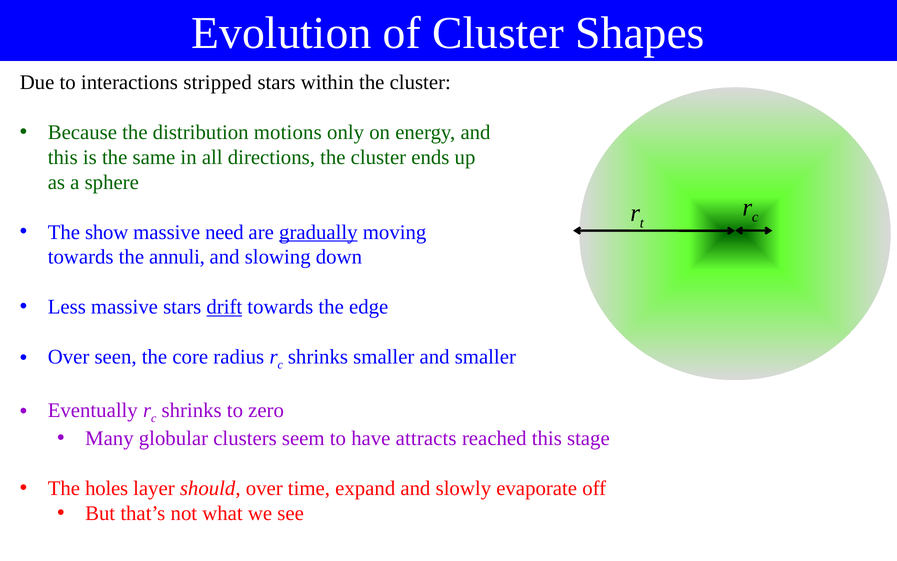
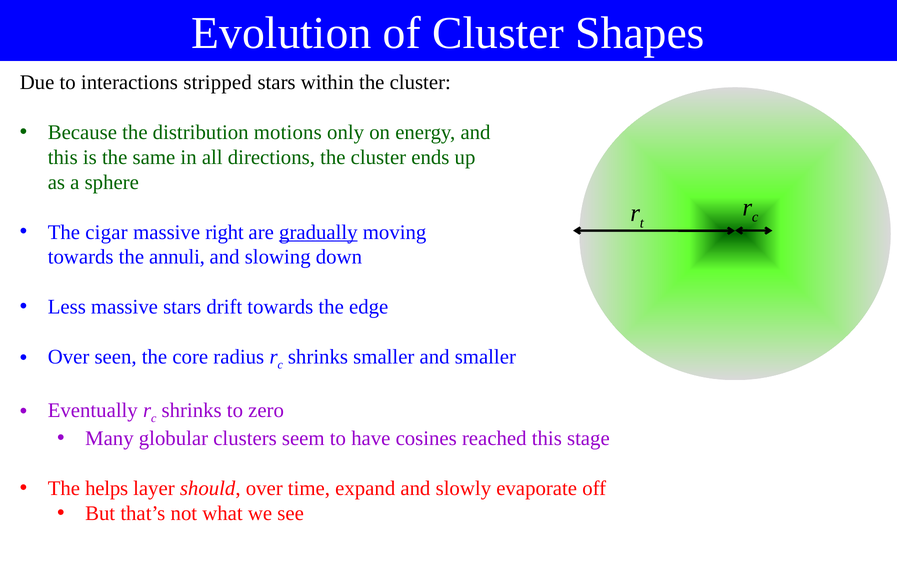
show: show -> cigar
need: need -> right
drift underline: present -> none
attracts: attracts -> cosines
holes: holes -> helps
